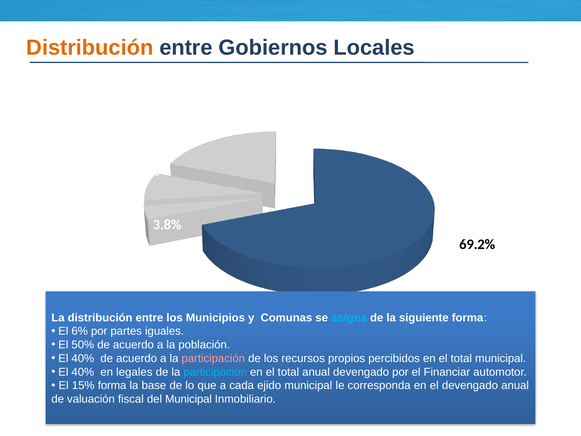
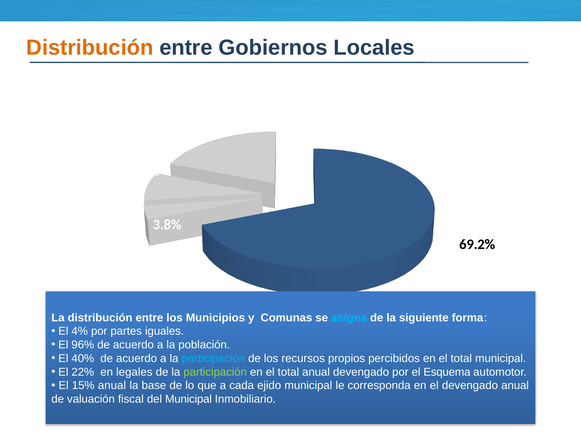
6%: 6% -> 4%
50%: 50% -> 96%
participación at (213, 358) colour: pink -> light blue
40% at (83, 372): 40% -> 22%
participación at (215, 372) colour: light blue -> light green
Financiar: Financiar -> Esquema
15% forma: forma -> anual
